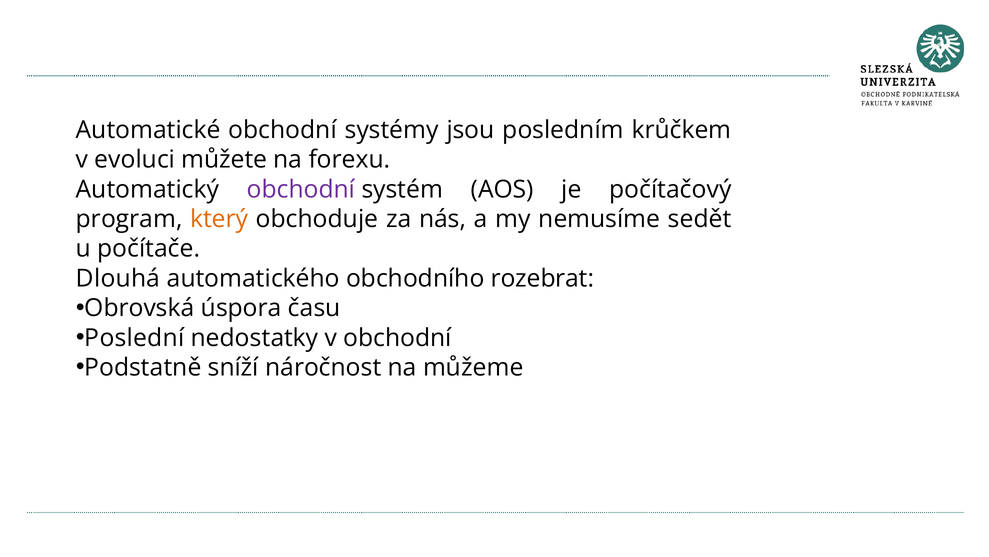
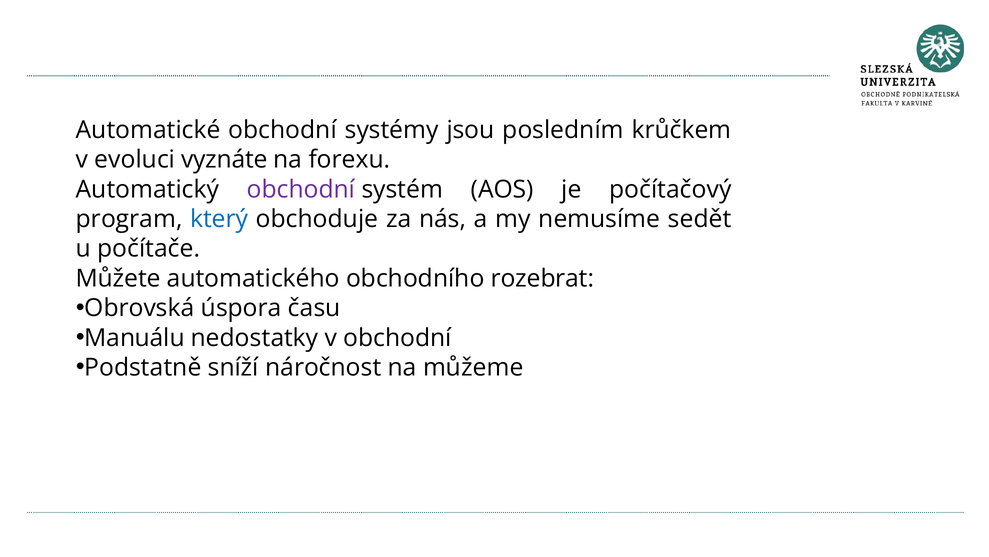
můžete: můžete -> vyznáte
který colour: orange -> blue
Dlouhá: Dlouhá -> Můžete
Poslední: Poslední -> Manuálu
